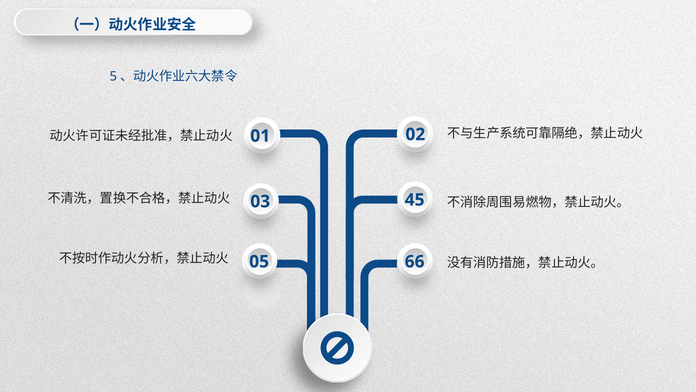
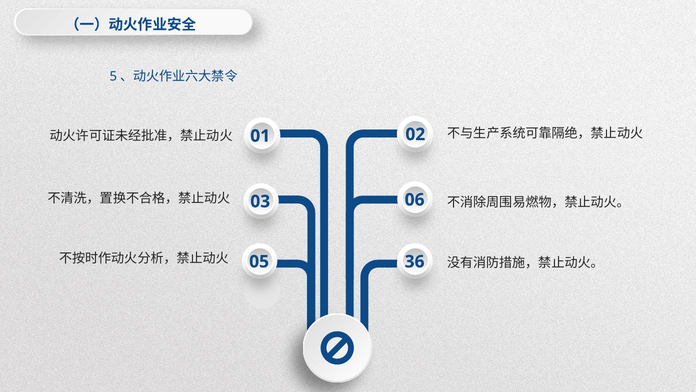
45: 45 -> 06
66: 66 -> 36
